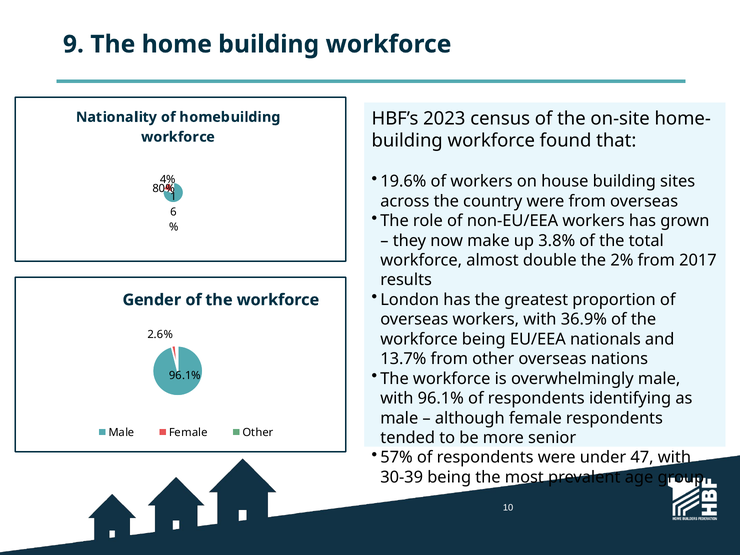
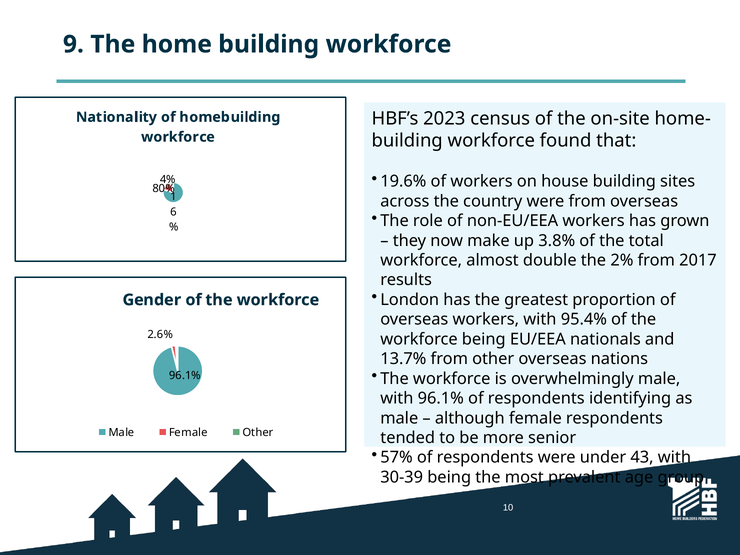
36.9%: 36.9% -> 95.4%
47: 47 -> 43
